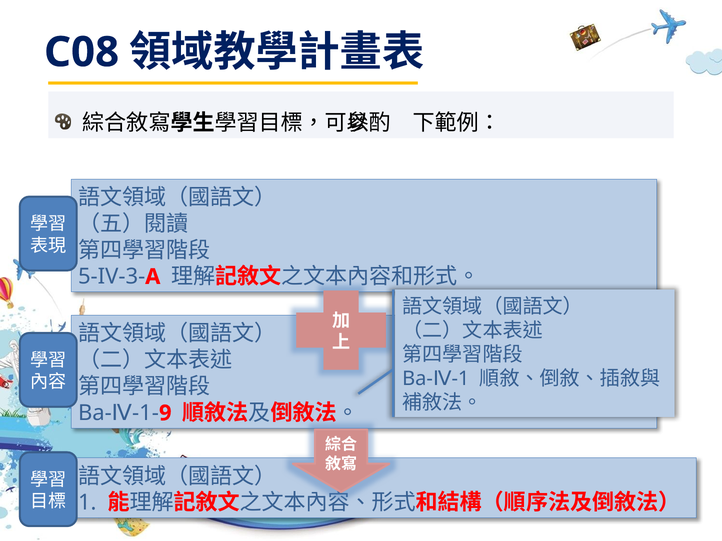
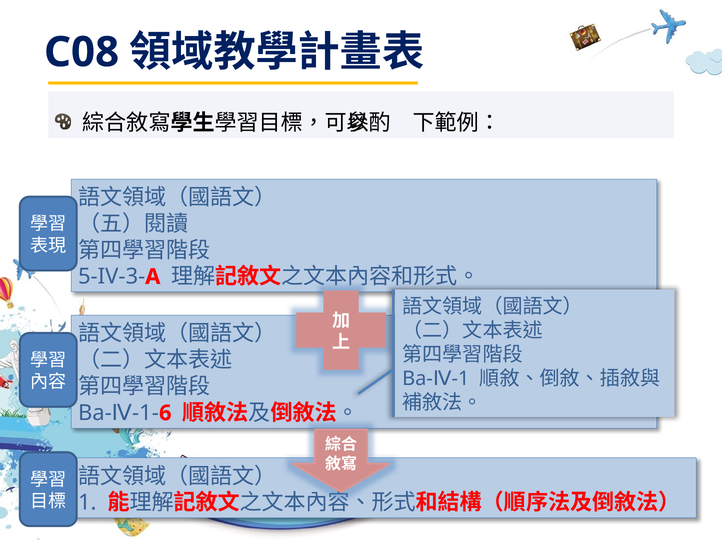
9: 9 -> 6
